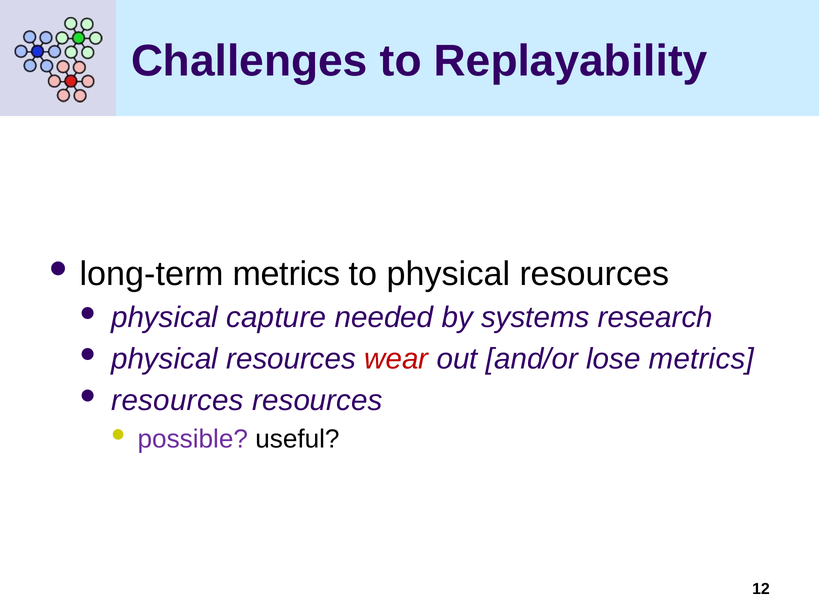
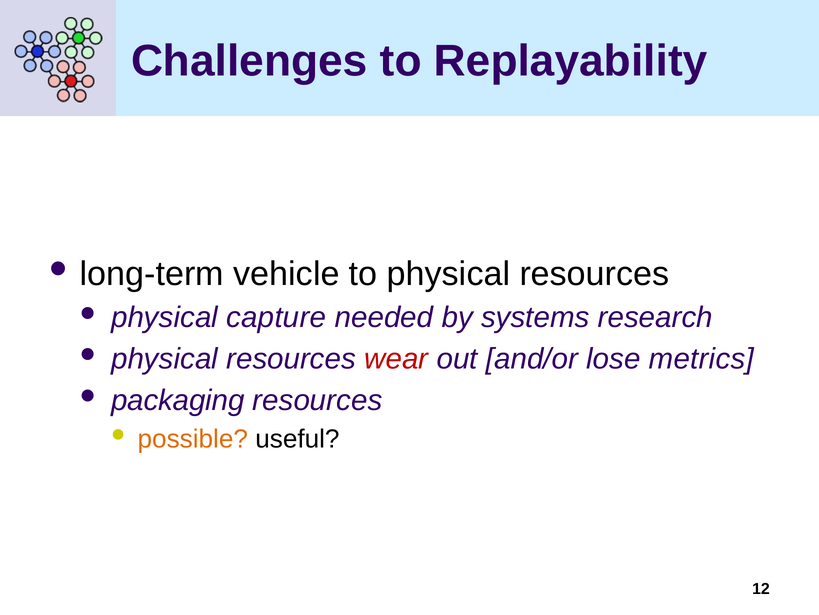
long-term metrics: metrics -> vehicle
resources at (178, 400): resources -> packaging
possible colour: purple -> orange
